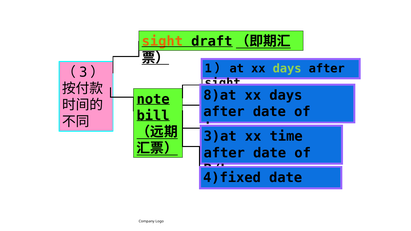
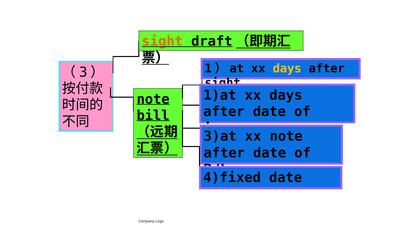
days at (287, 69) colour: light green -> yellow
8)at: 8)at -> 1)at
xx time: time -> note
